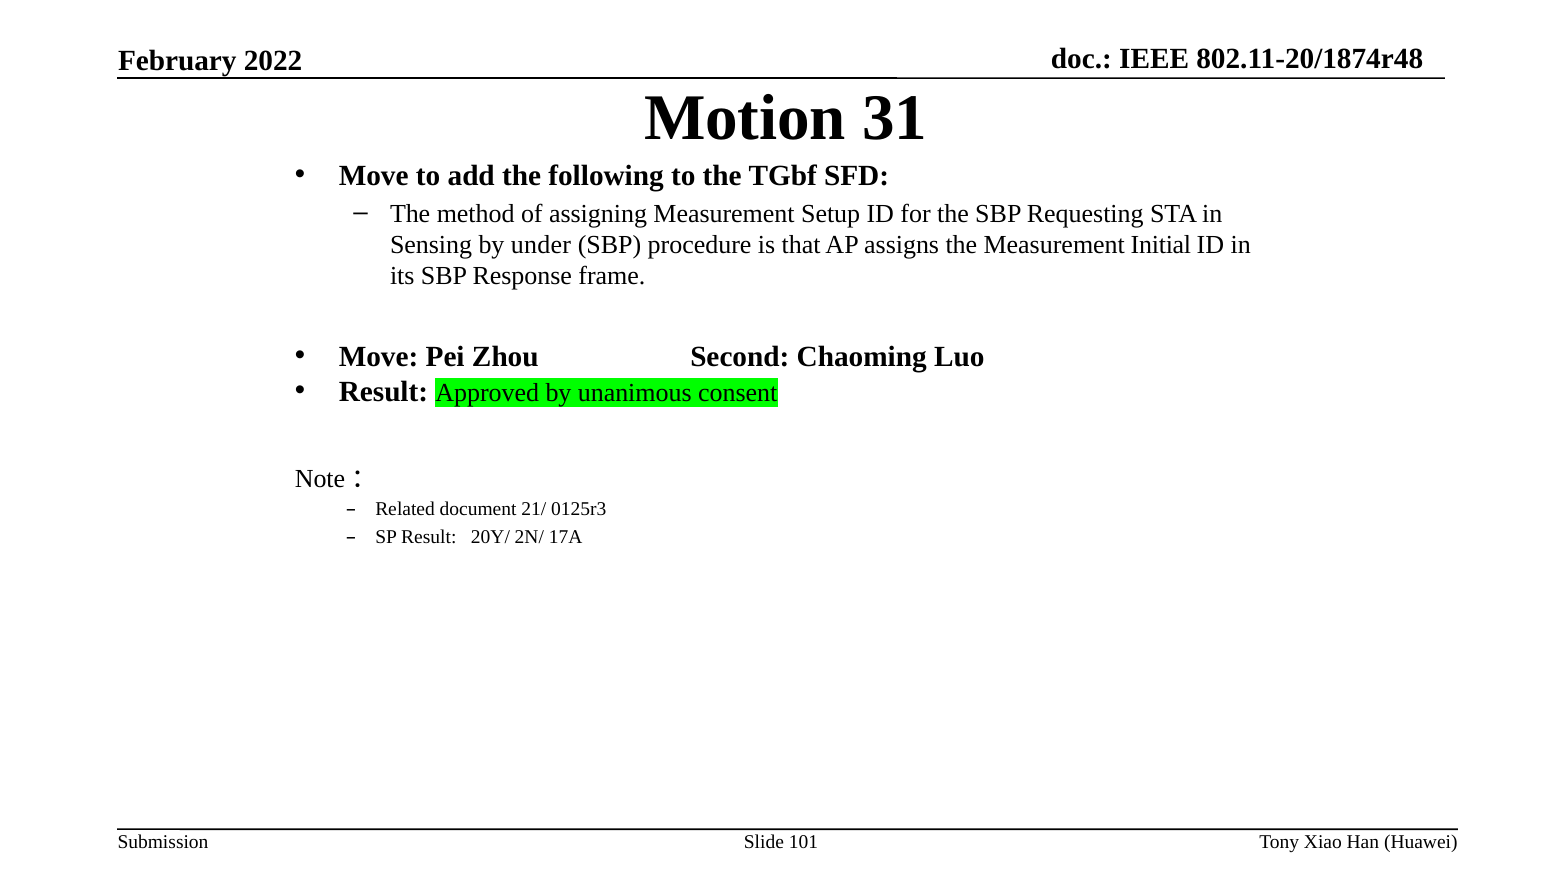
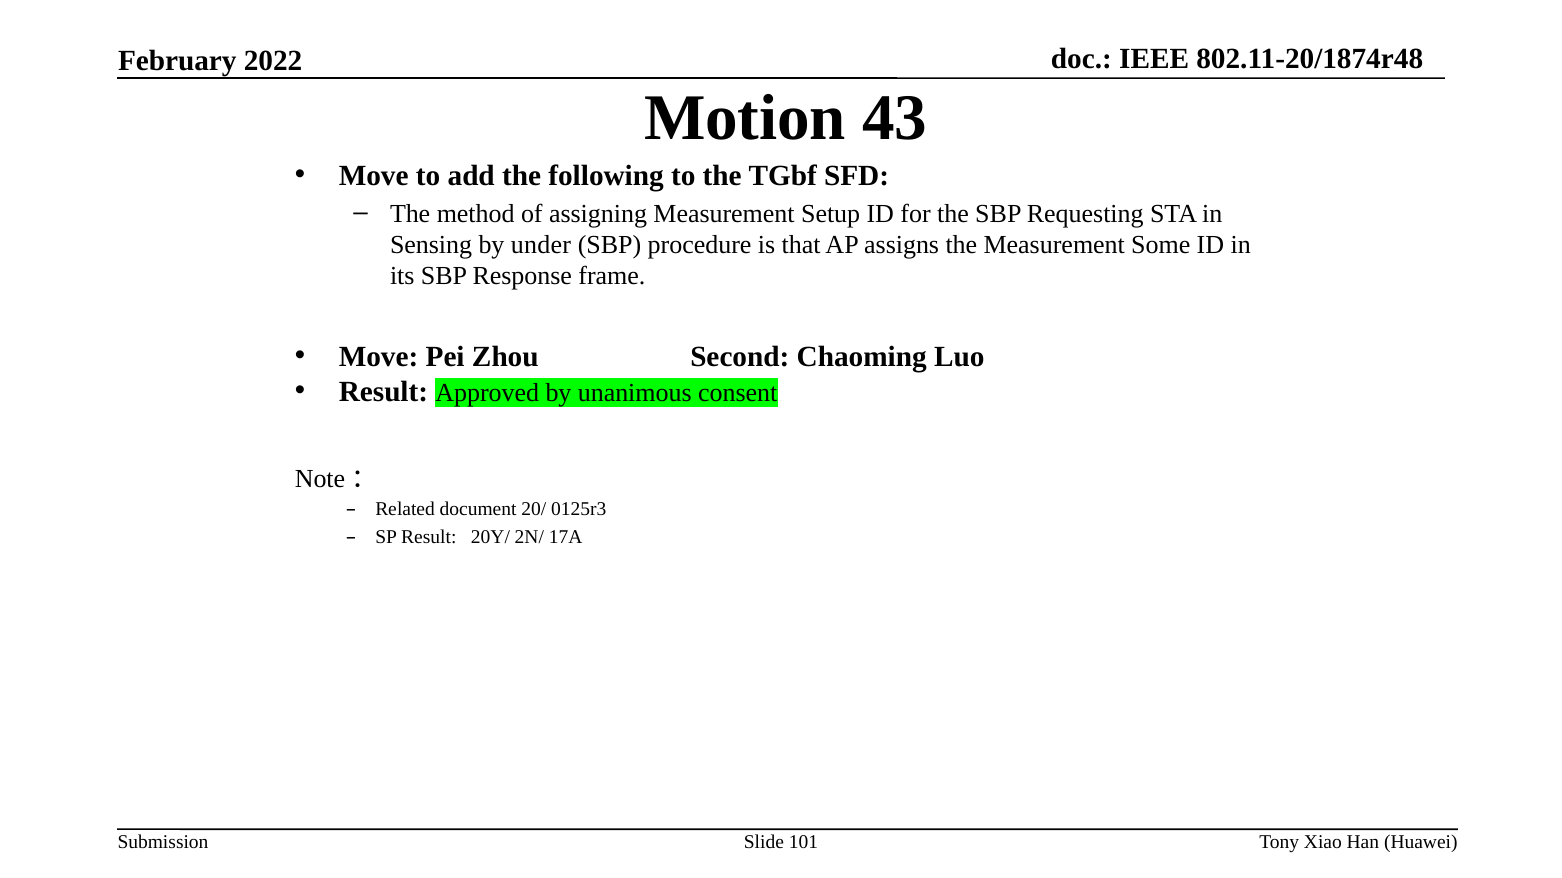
31: 31 -> 43
Initial: Initial -> Some
21/: 21/ -> 20/
